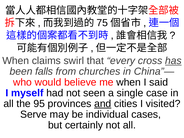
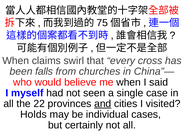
has underline: present -> none
95: 95 -> 22
Serve: Serve -> Holds
